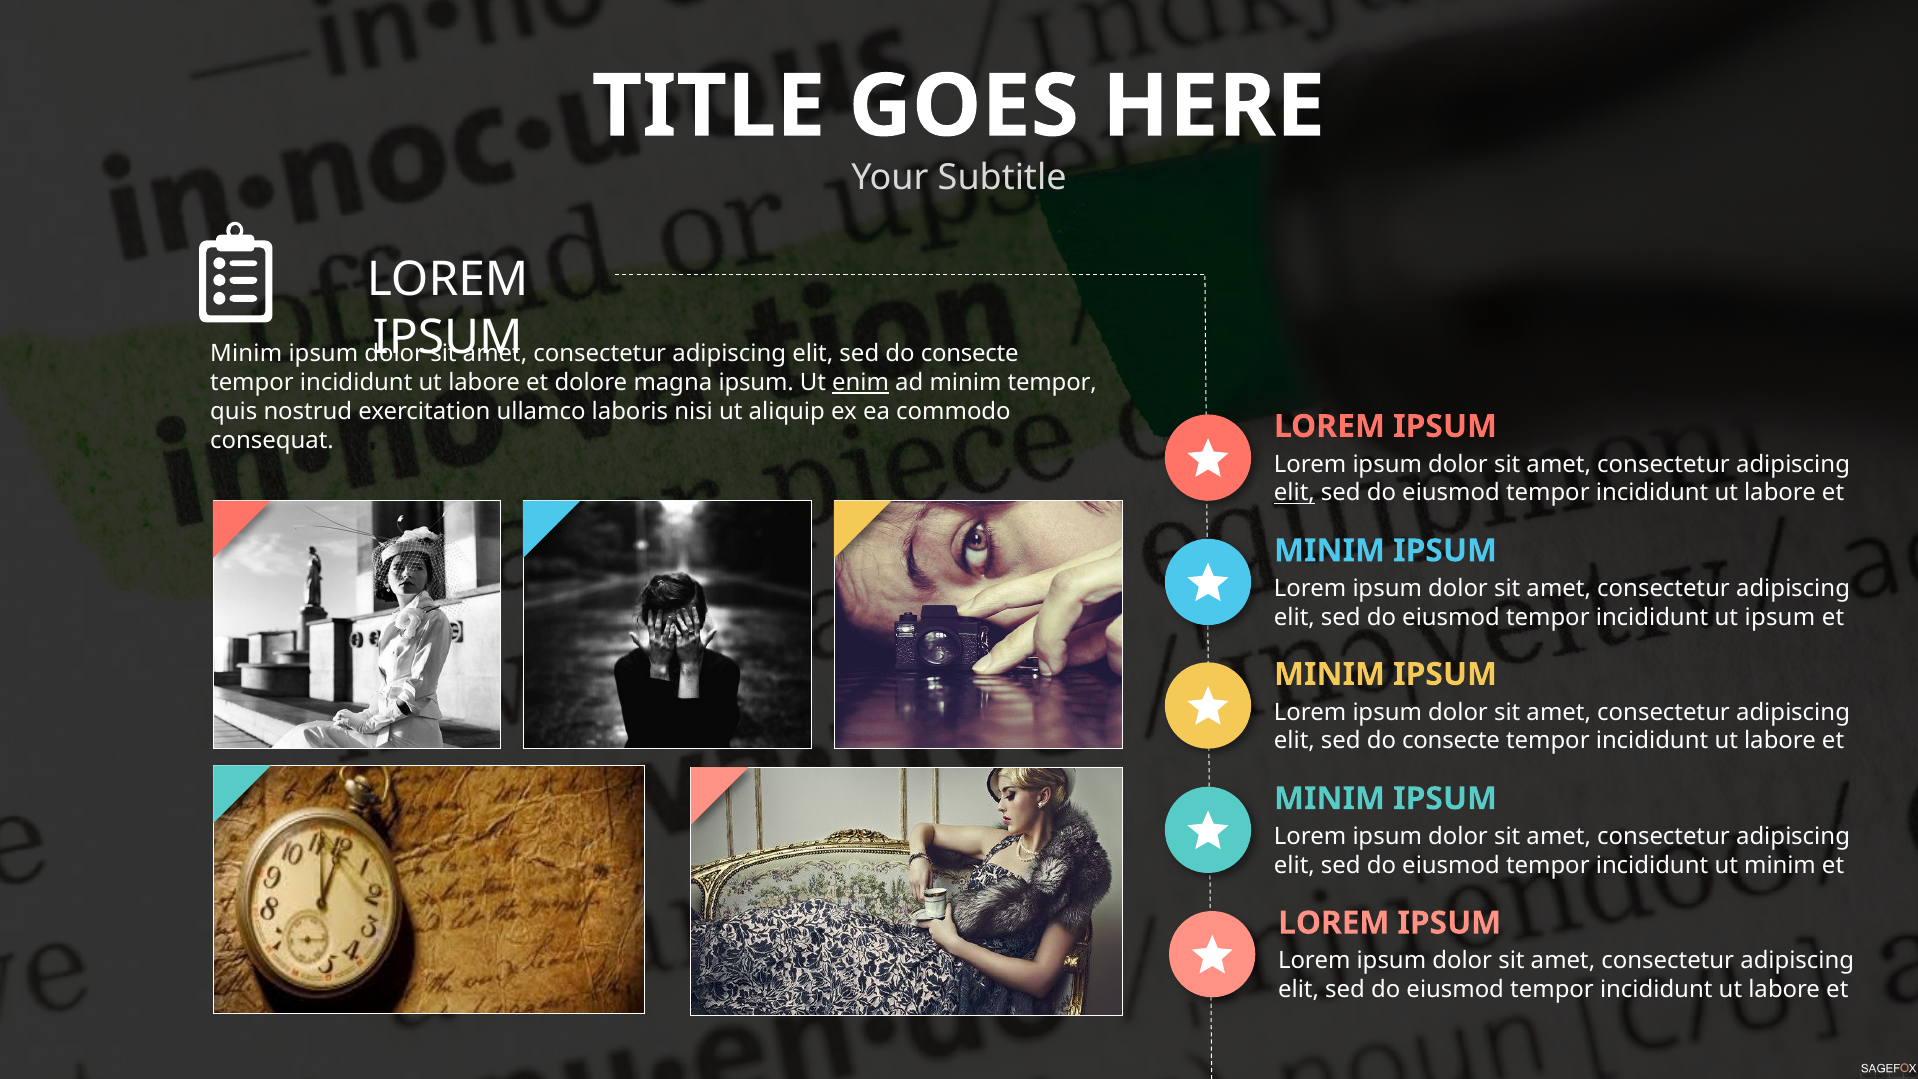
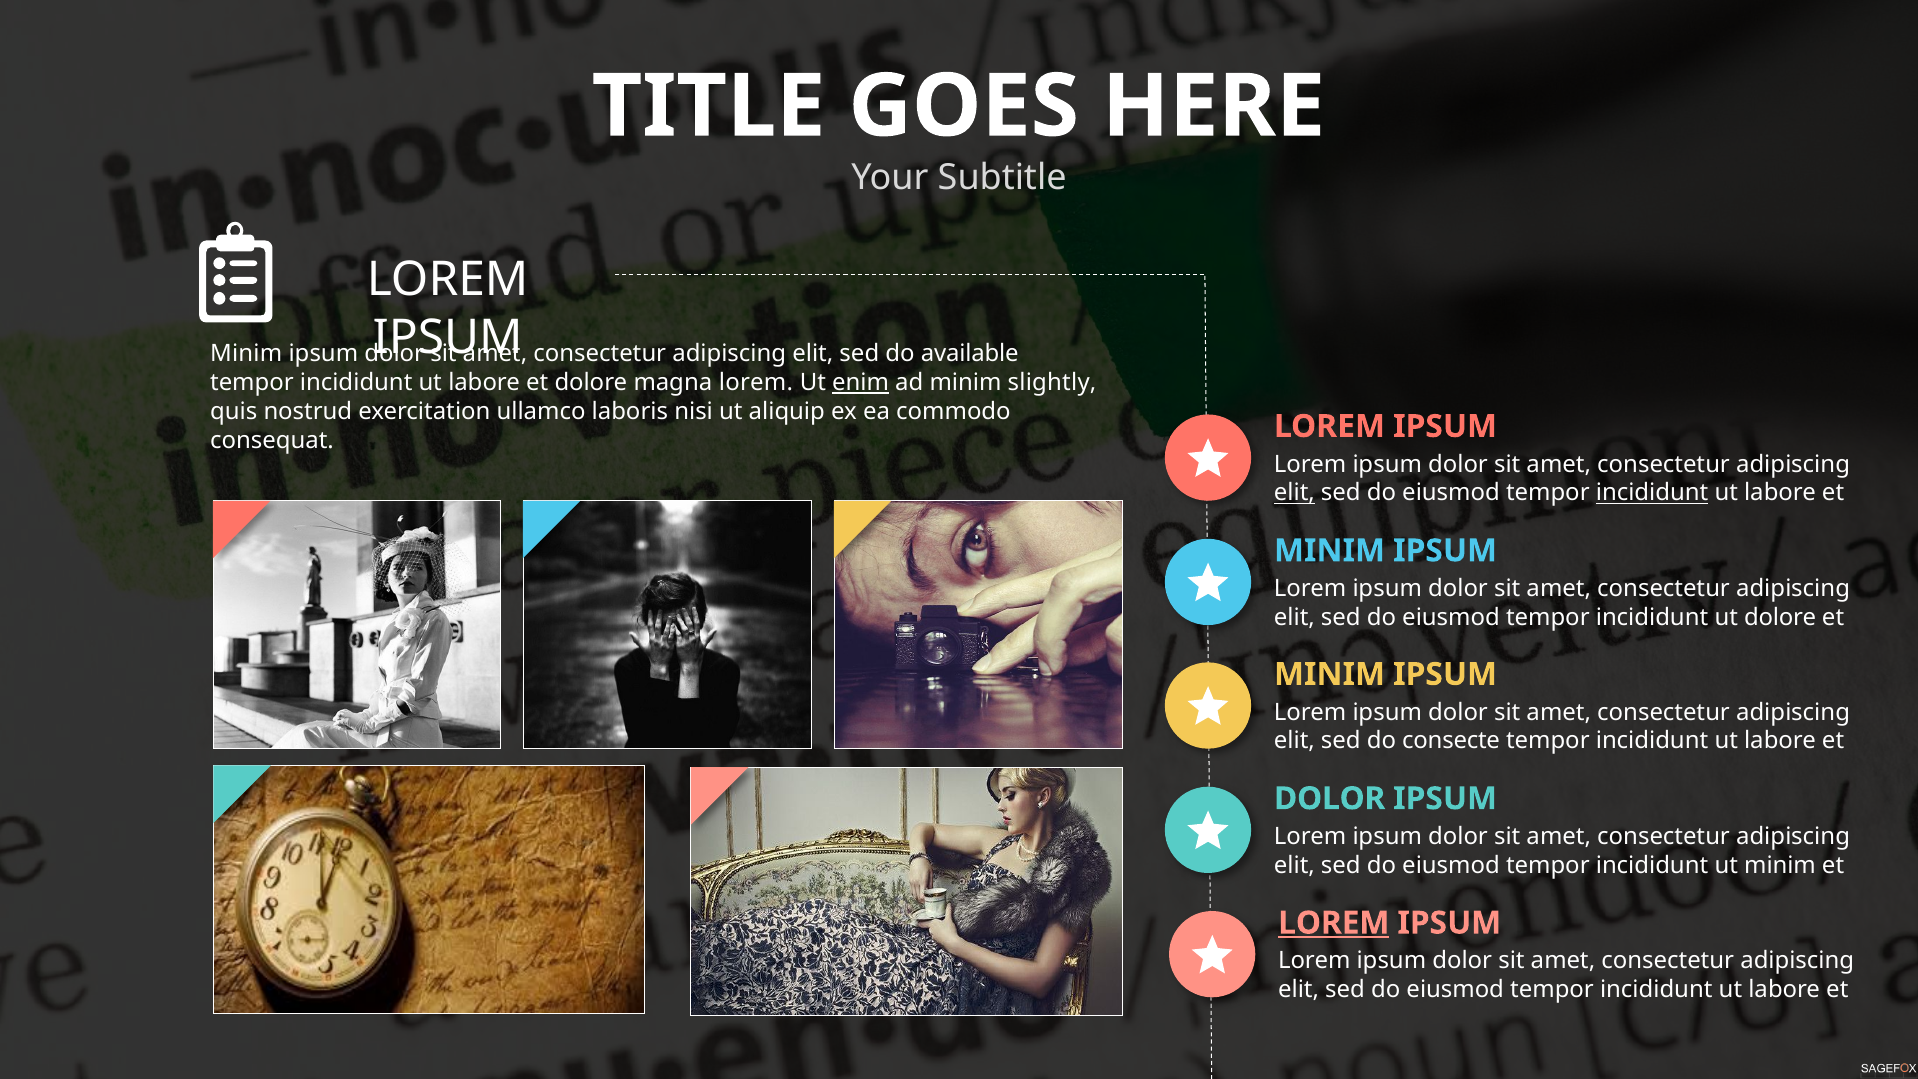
consecte at (970, 354): consecte -> available
magna ipsum: ipsum -> lorem
minim tempor: tempor -> slightly
incididunt at (1652, 493) underline: none -> present
ut ipsum: ipsum -> dolore
MINIM at (1330, 799): MINIM -> DOLOR
LOREM at (1334, 923) underline: none -> present
